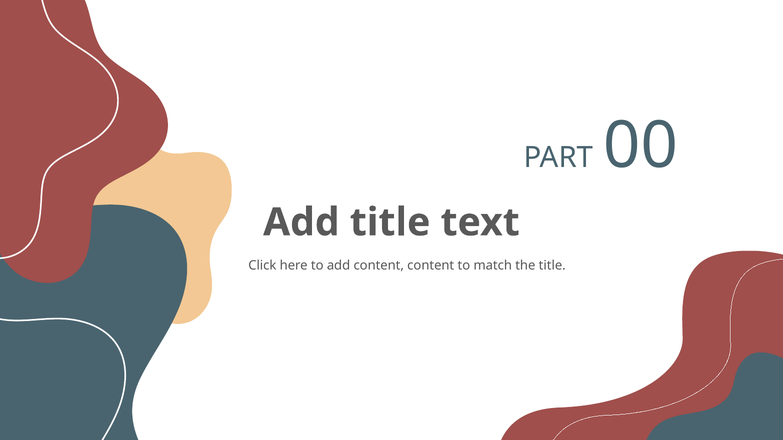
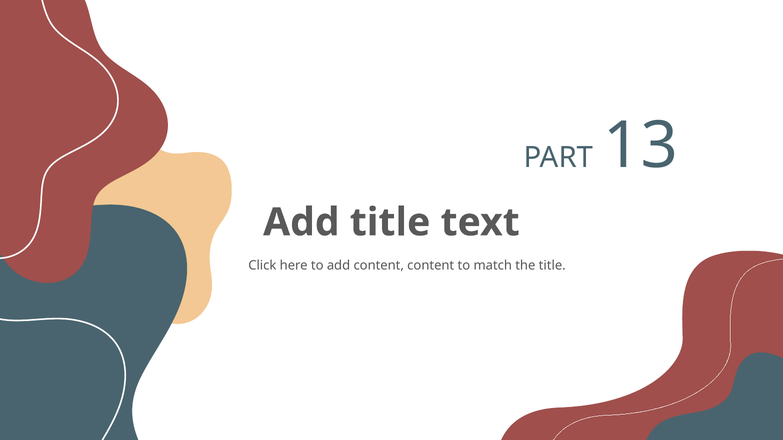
00: 00 -> 13
